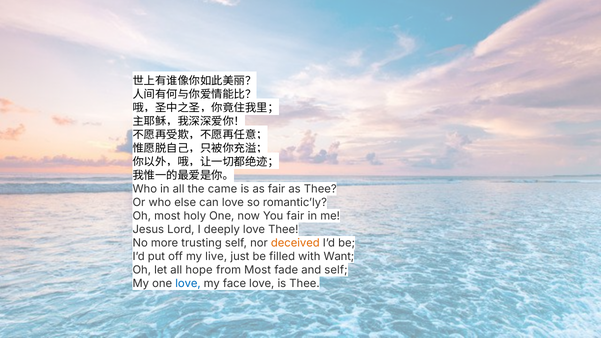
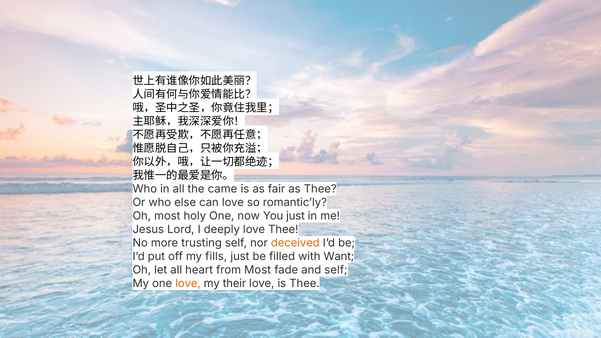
You fair: fair -> just
live: live -> fills
hope: hope -> heart
love at (188, 284) colour: blue -> orange
face: face -> their
